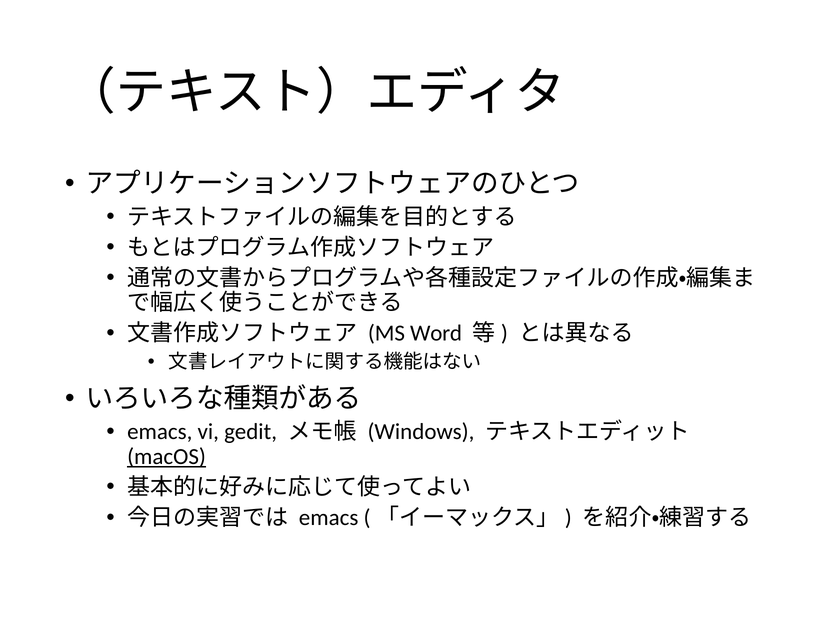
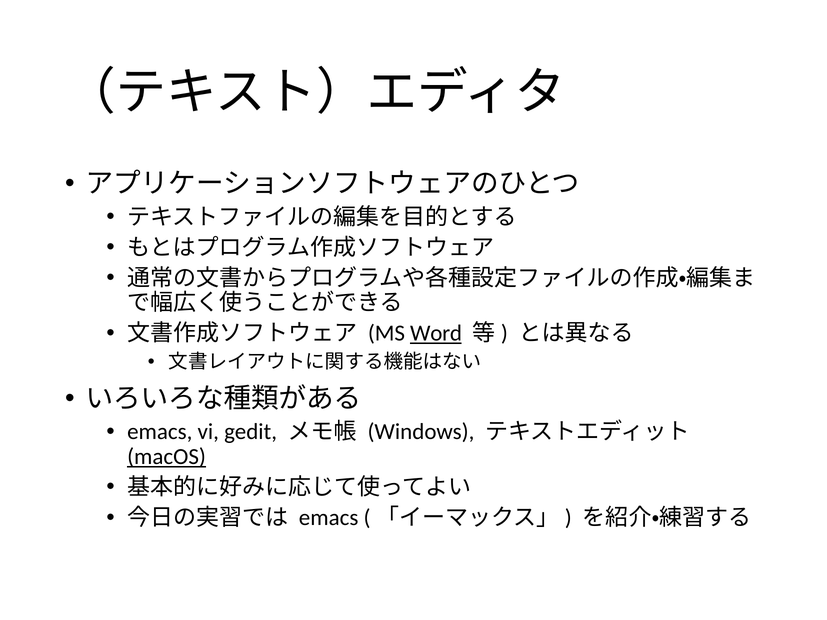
Word underline: none -> present
